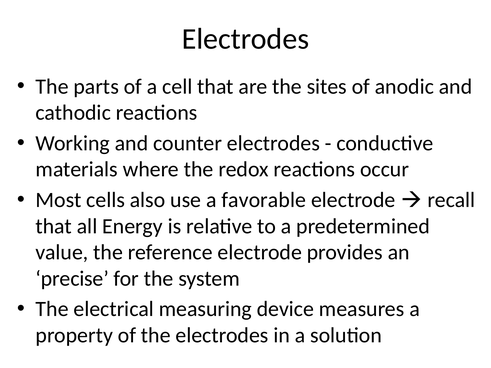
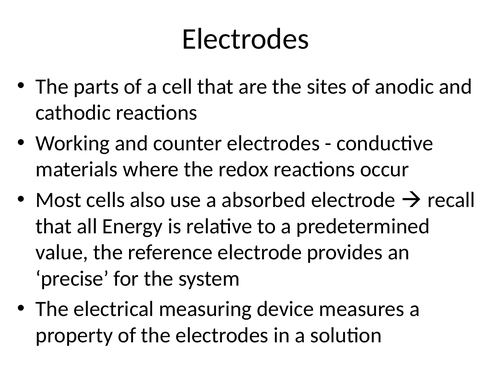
favorable: favorable -> absorbed
